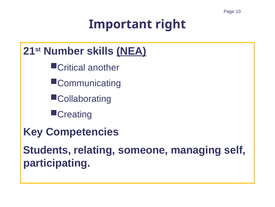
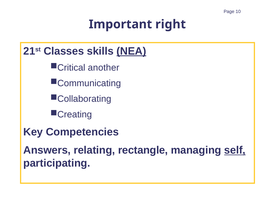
Number: Number -> Classes
Students: Students -> Answers
someone: someone -> rectangle
self underline: none -> present
